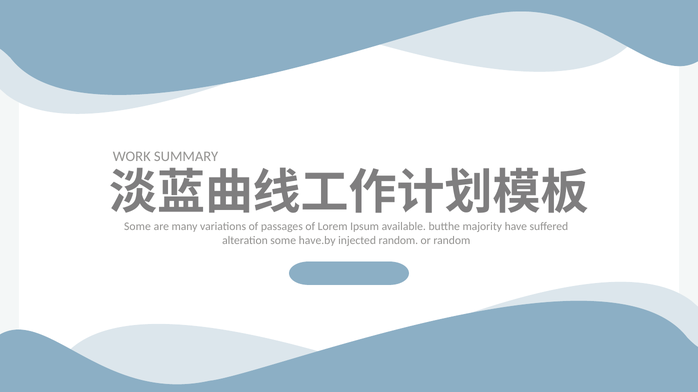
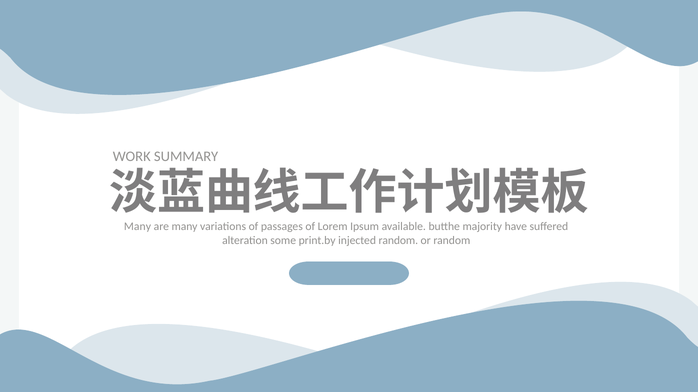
Some at (137, 227): Some -> Many
have.by: have.by -> print.by
